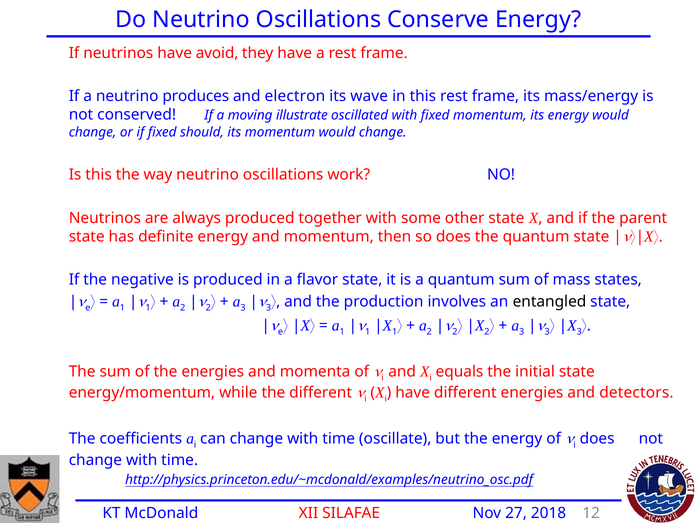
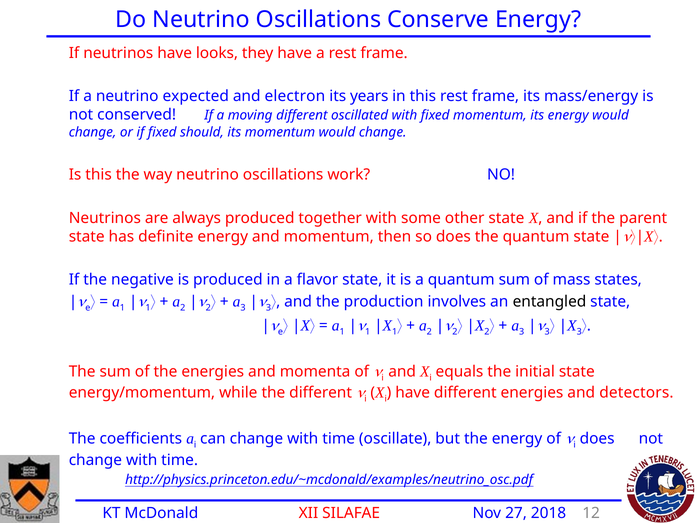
avoid: avoid -> looks
produces: produces -> expected
wave: wave -> years
moving illustrate: illustrate -> different
